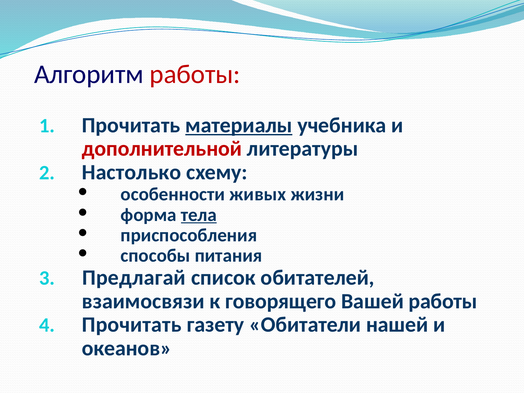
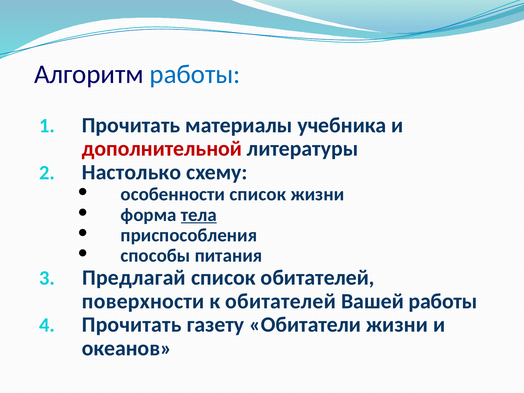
работы at (195, 74) colour: red -> blue
материалы underline: present -> none
особенности живых: живых -> список
взаимосвязи: взаимосвязи -> поверхности
к говорящего: говорящего -> обитателей
Обитатели нашей: нашей -> жизни
